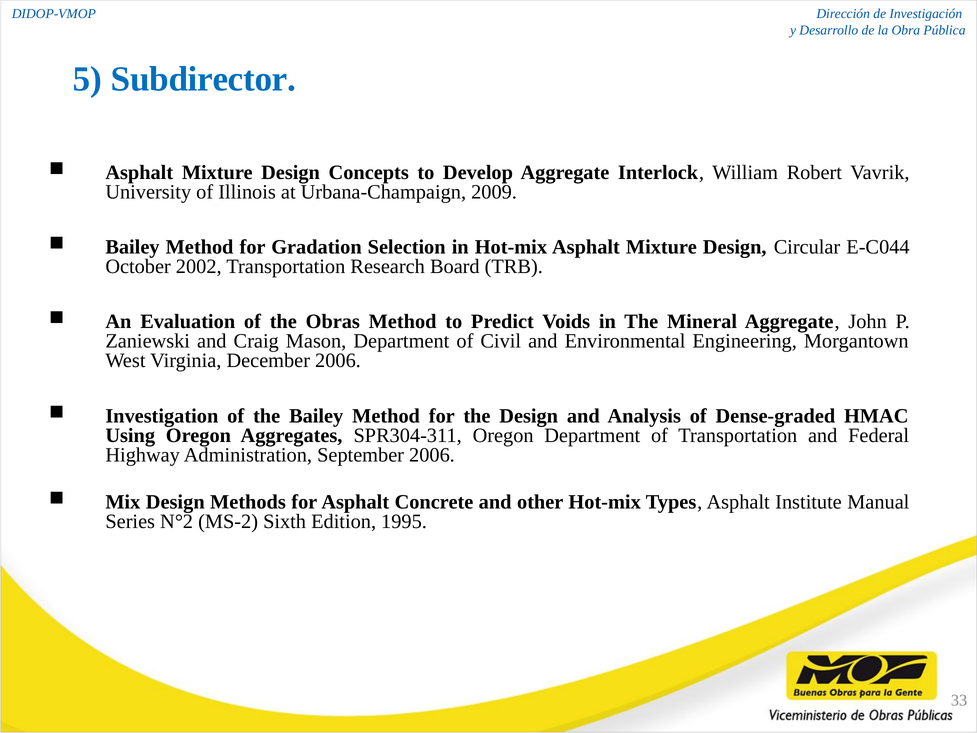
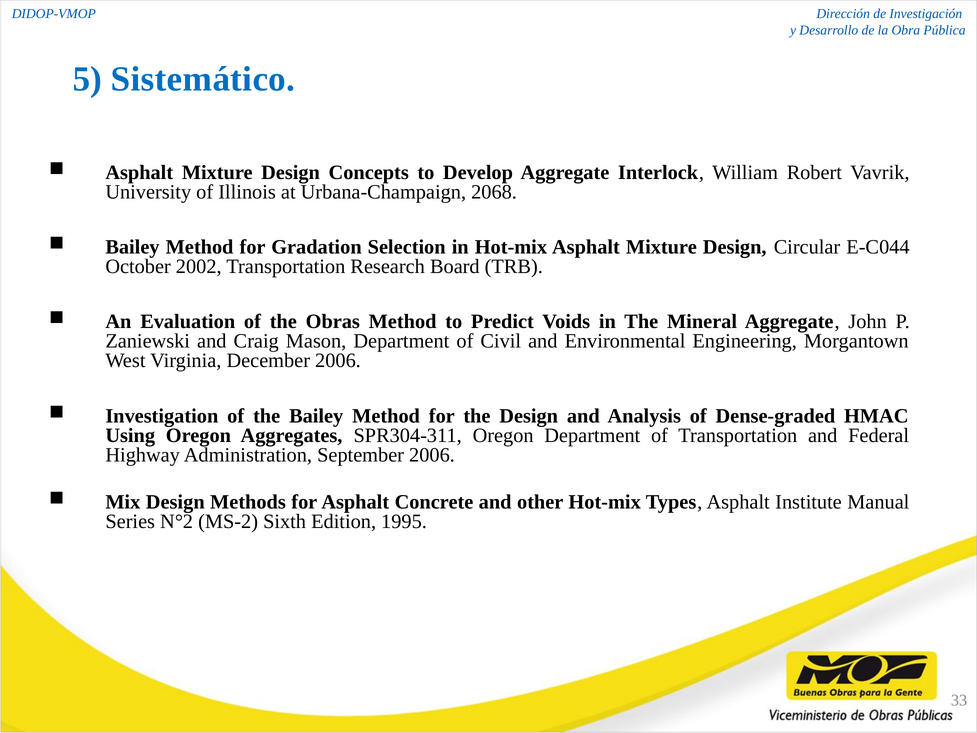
Subdirector: Subdirector -> Sistemático
2009: 2009 -> 2068
